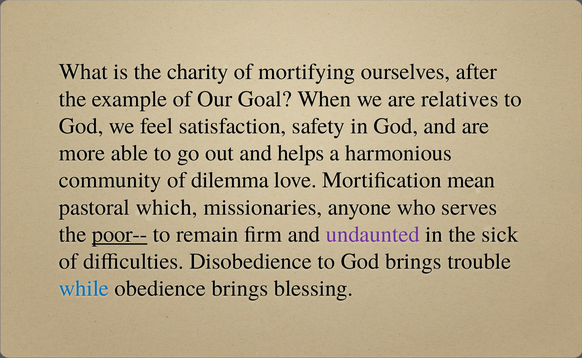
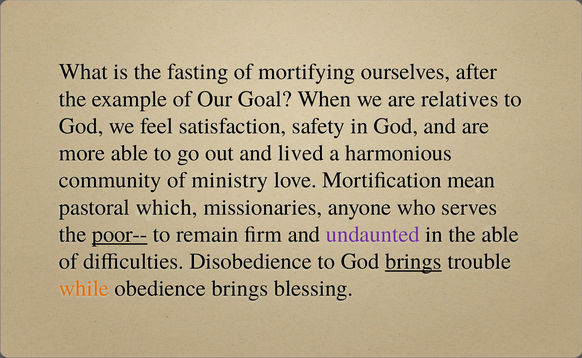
charity: charity -> fasting
helps: helps -> lived
dilemma: dilemma -> ministry
the sick: sick -> able
brings at (413, 261) underline: none -> present
while colour: blue -> orange
